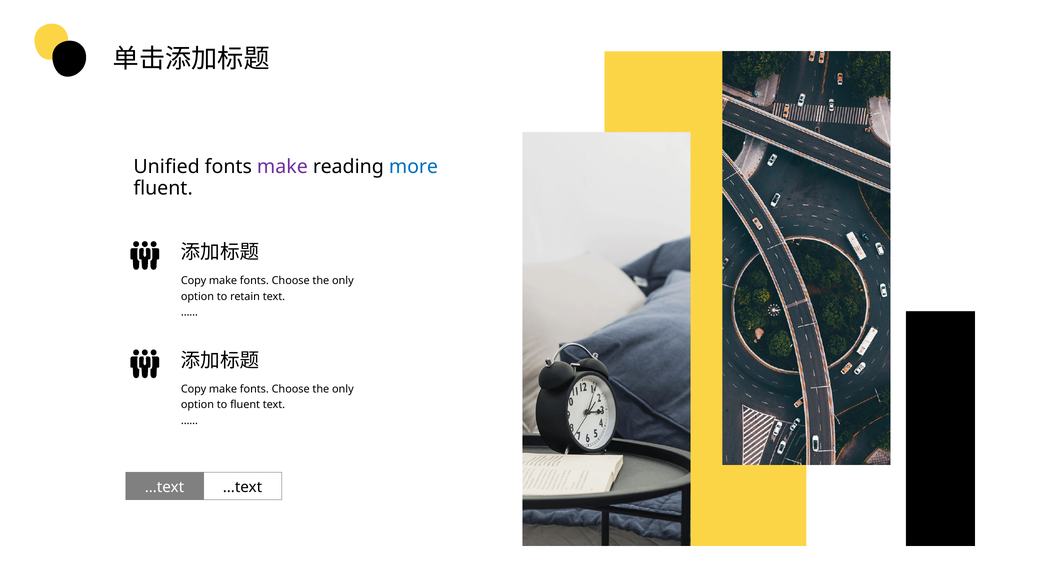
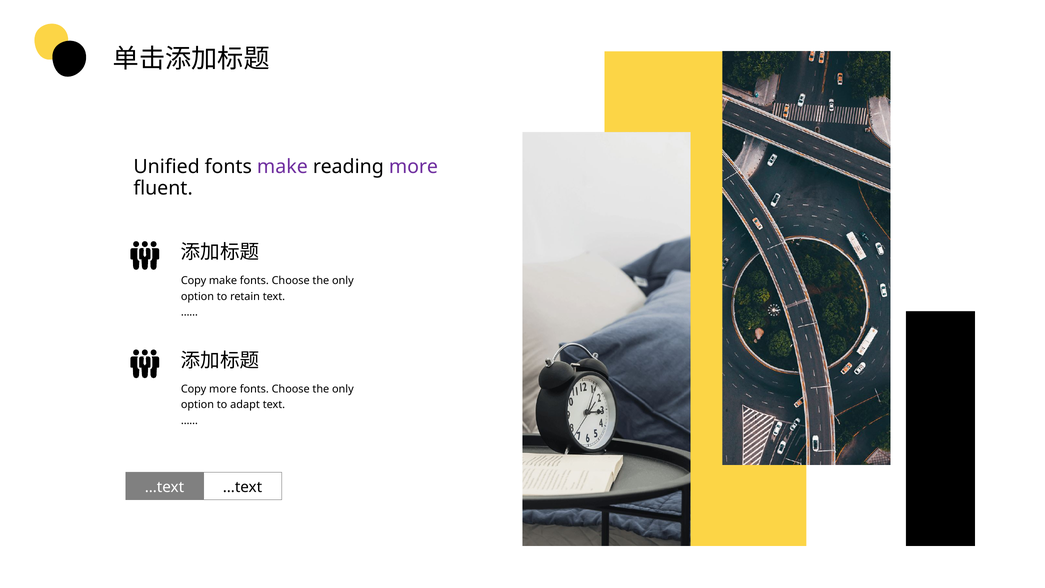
more at (413, 167) colour: blue -> purple
make at (223, 389): make -> more
to fluent: fluent -> adapt
